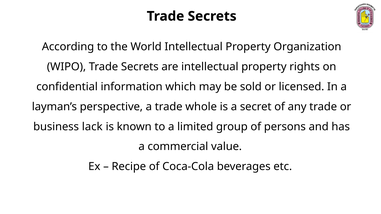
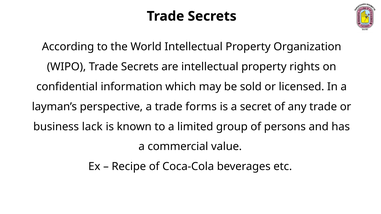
whole: whole -> forms
